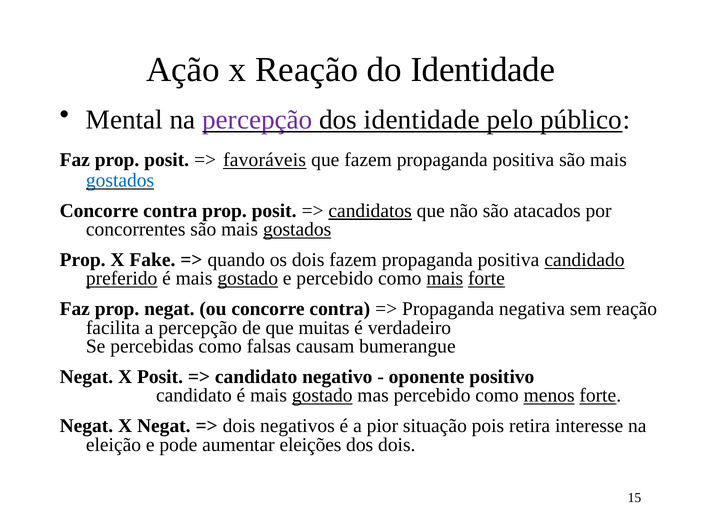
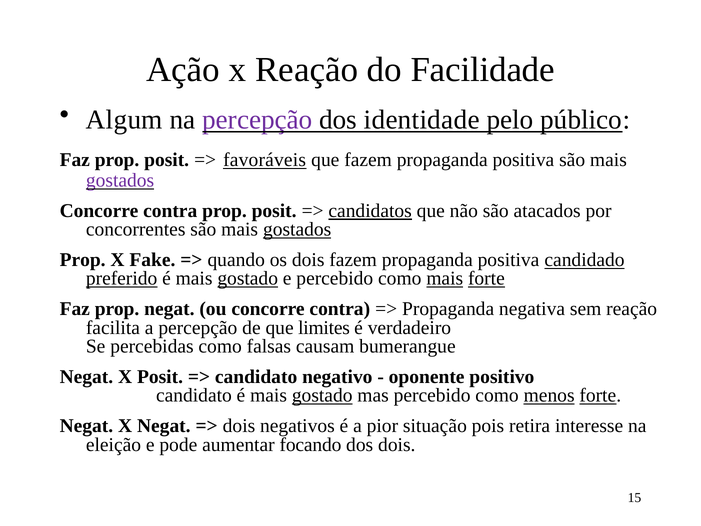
do Identidade: Identidade -> Facilidade
Mental: Mental -> Algum
gostados at (120, 180) colour: blue -> purple
muitas: muitas -> limites
eleições: eleições -> focando
